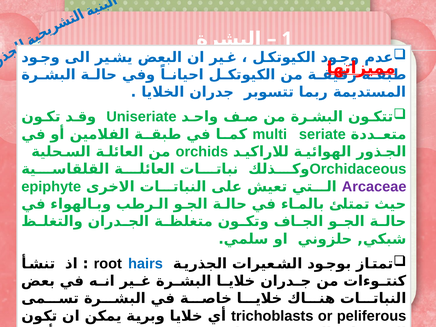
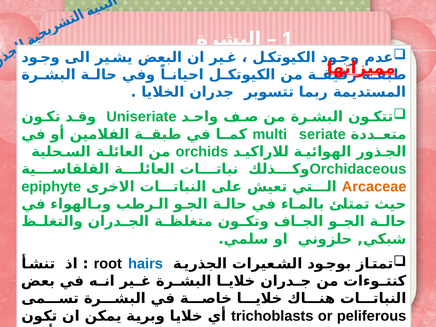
Arcaceae colour: purple -> orange
